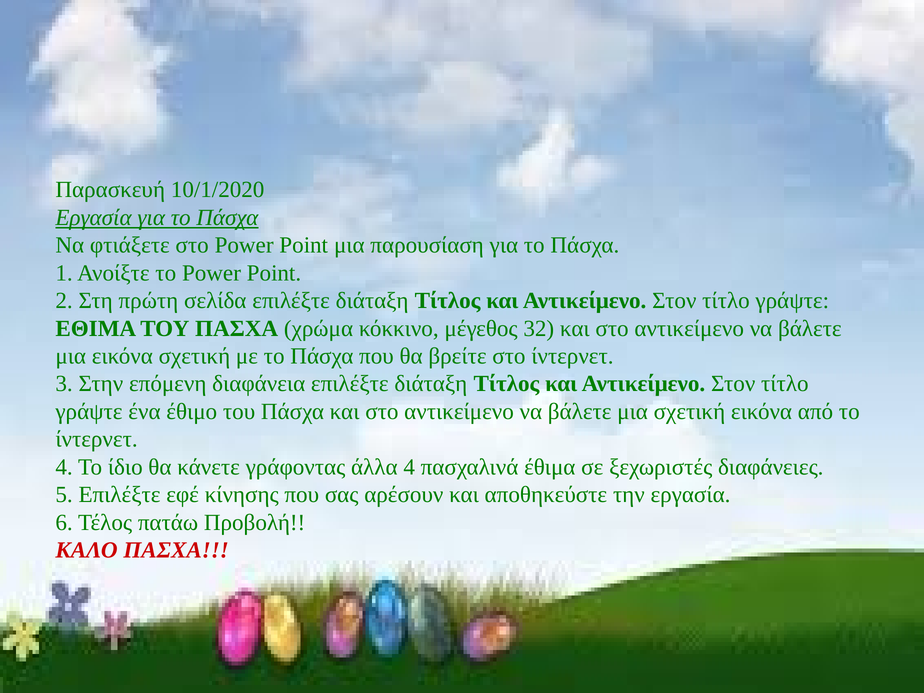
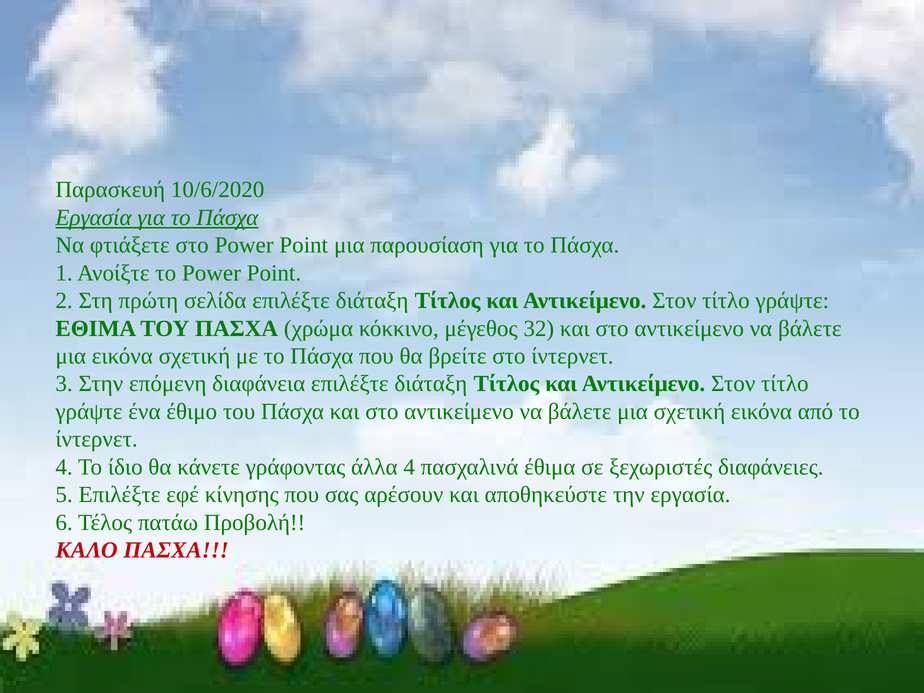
10/1/2020: 10/1/2020 -> 10/6/2020
